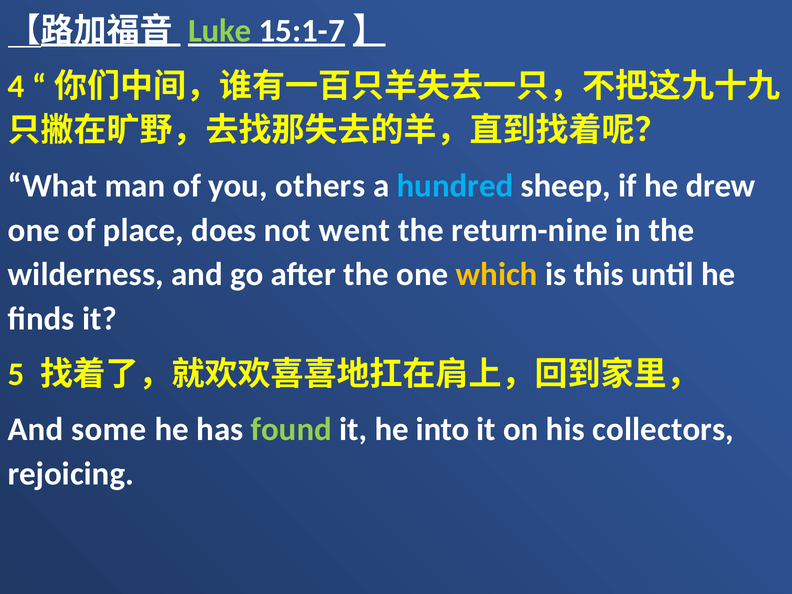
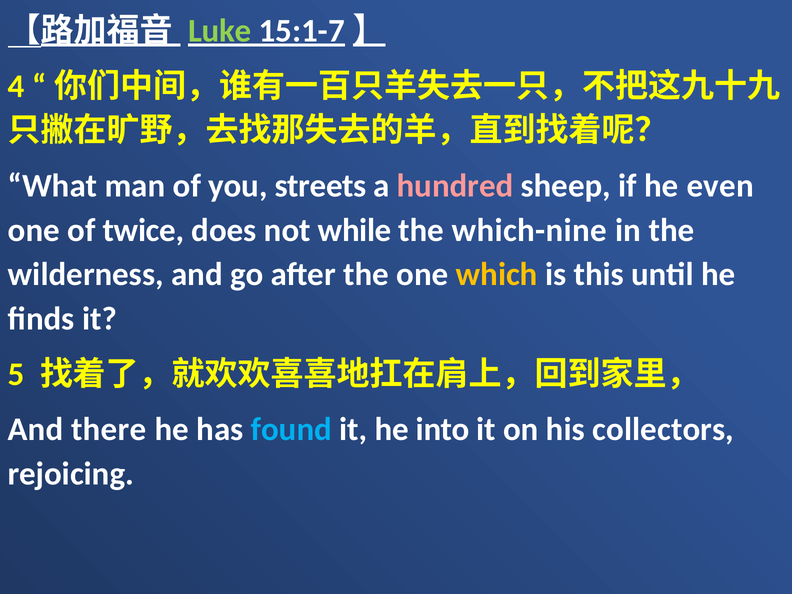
others: others -> streets
hundred colour: light blue -> pink
drew: drew -> even
place: place -> twice
went: went -> while
return-nine: return-nine -> which-nine
some: some -> there
found colour: light green -> light blue
